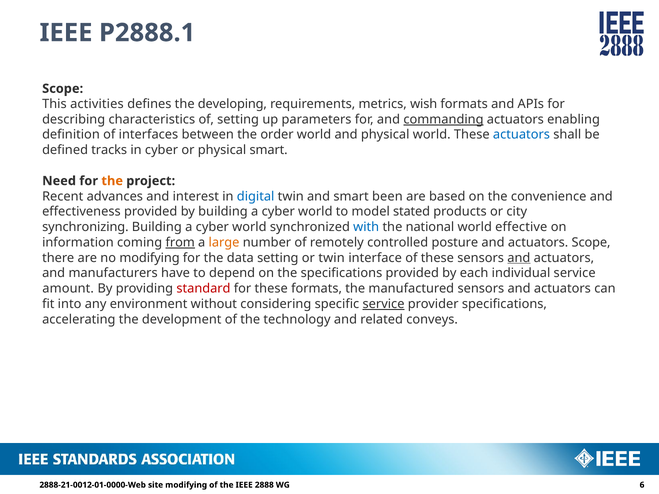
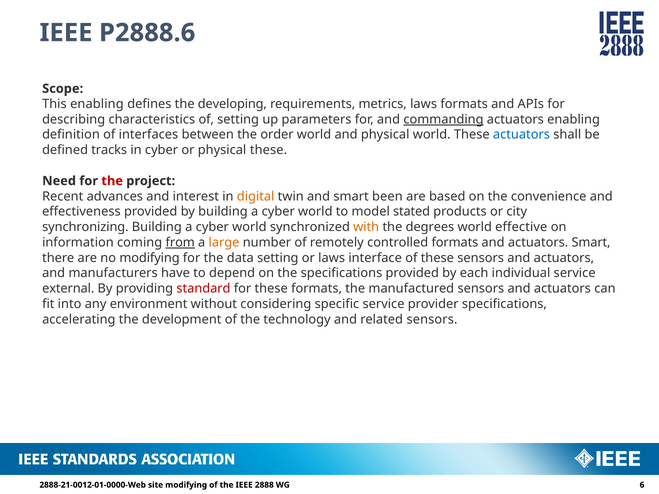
P2888.1: P2888.1 -> P2888.6
This activities: activities -> enabling
metrics wish: wish -> laws
physical smart: smart -> these
the at (112, 181) colour: orange -> red
digital colour: blue -> orange
with colour: blue -> orange
national: national -> degrees
controlled posture: posture -> formats
actuators Scope: Scope -> Smart
or twin: twin -> laws
and at (519, 258) underline: present -> none
amount: amount -> external
service at (384, 304) underline: present -> none
related conveys: conveys -> sensors
